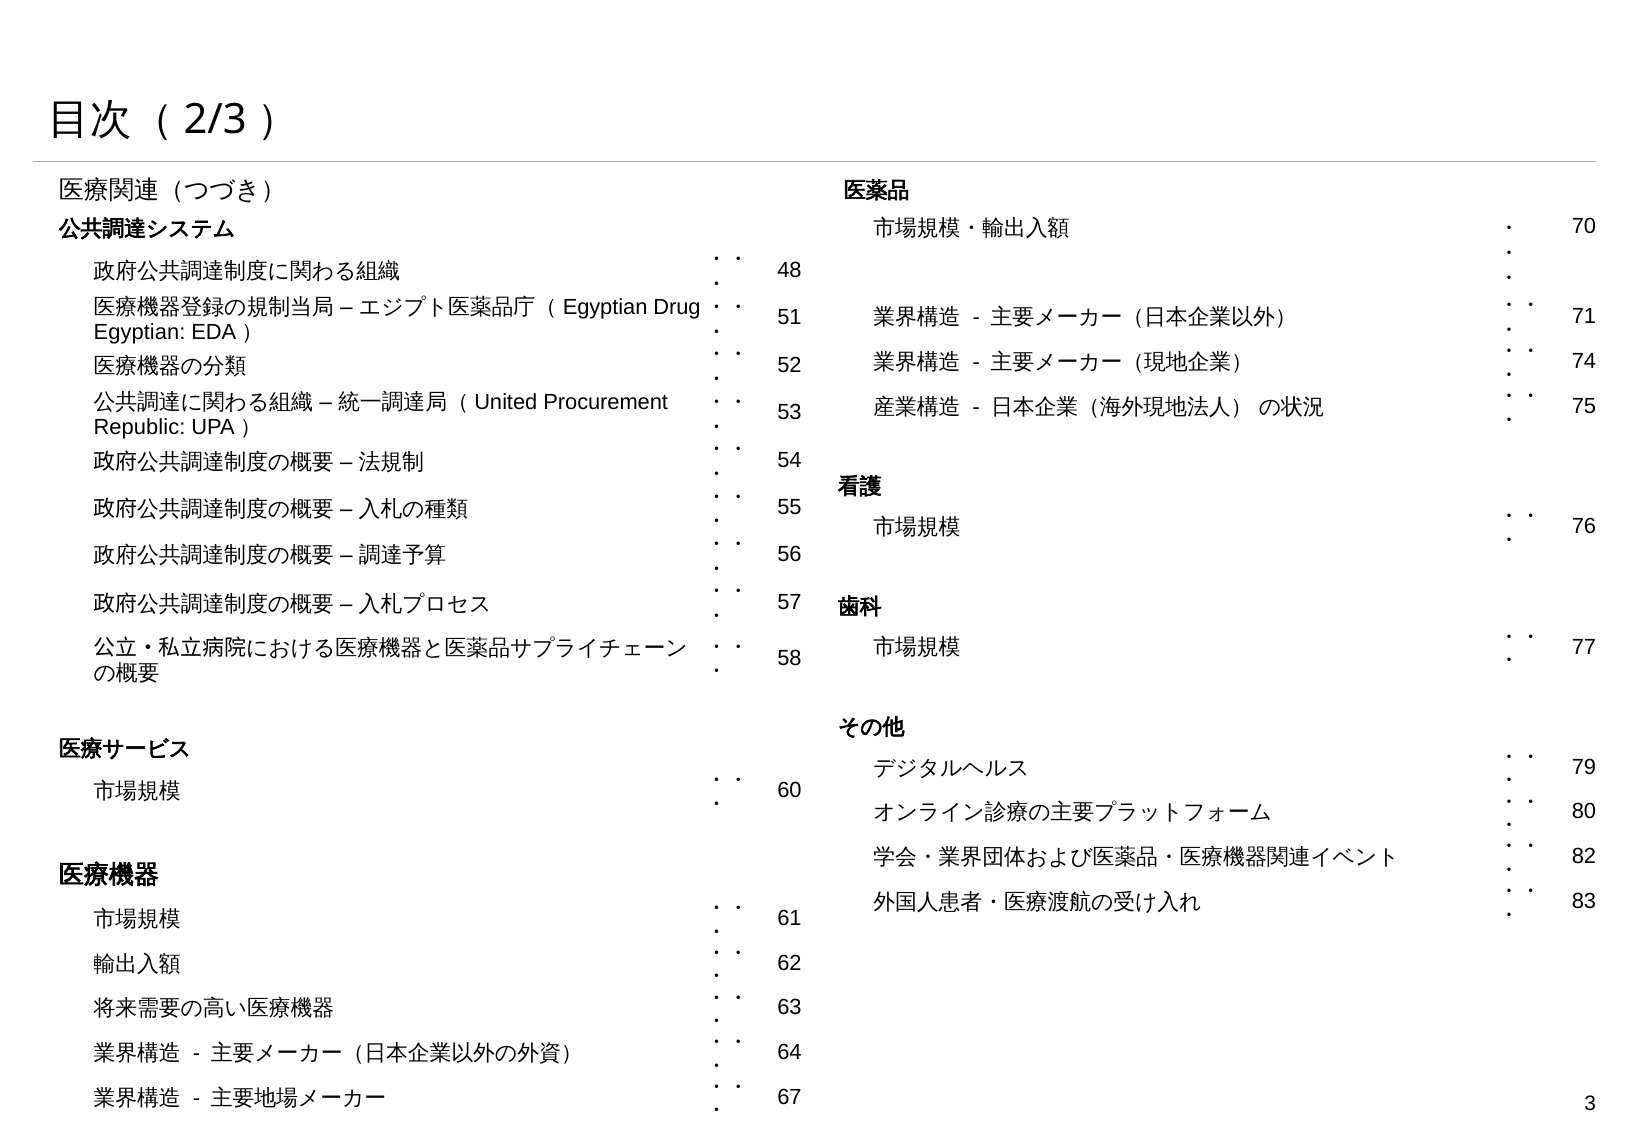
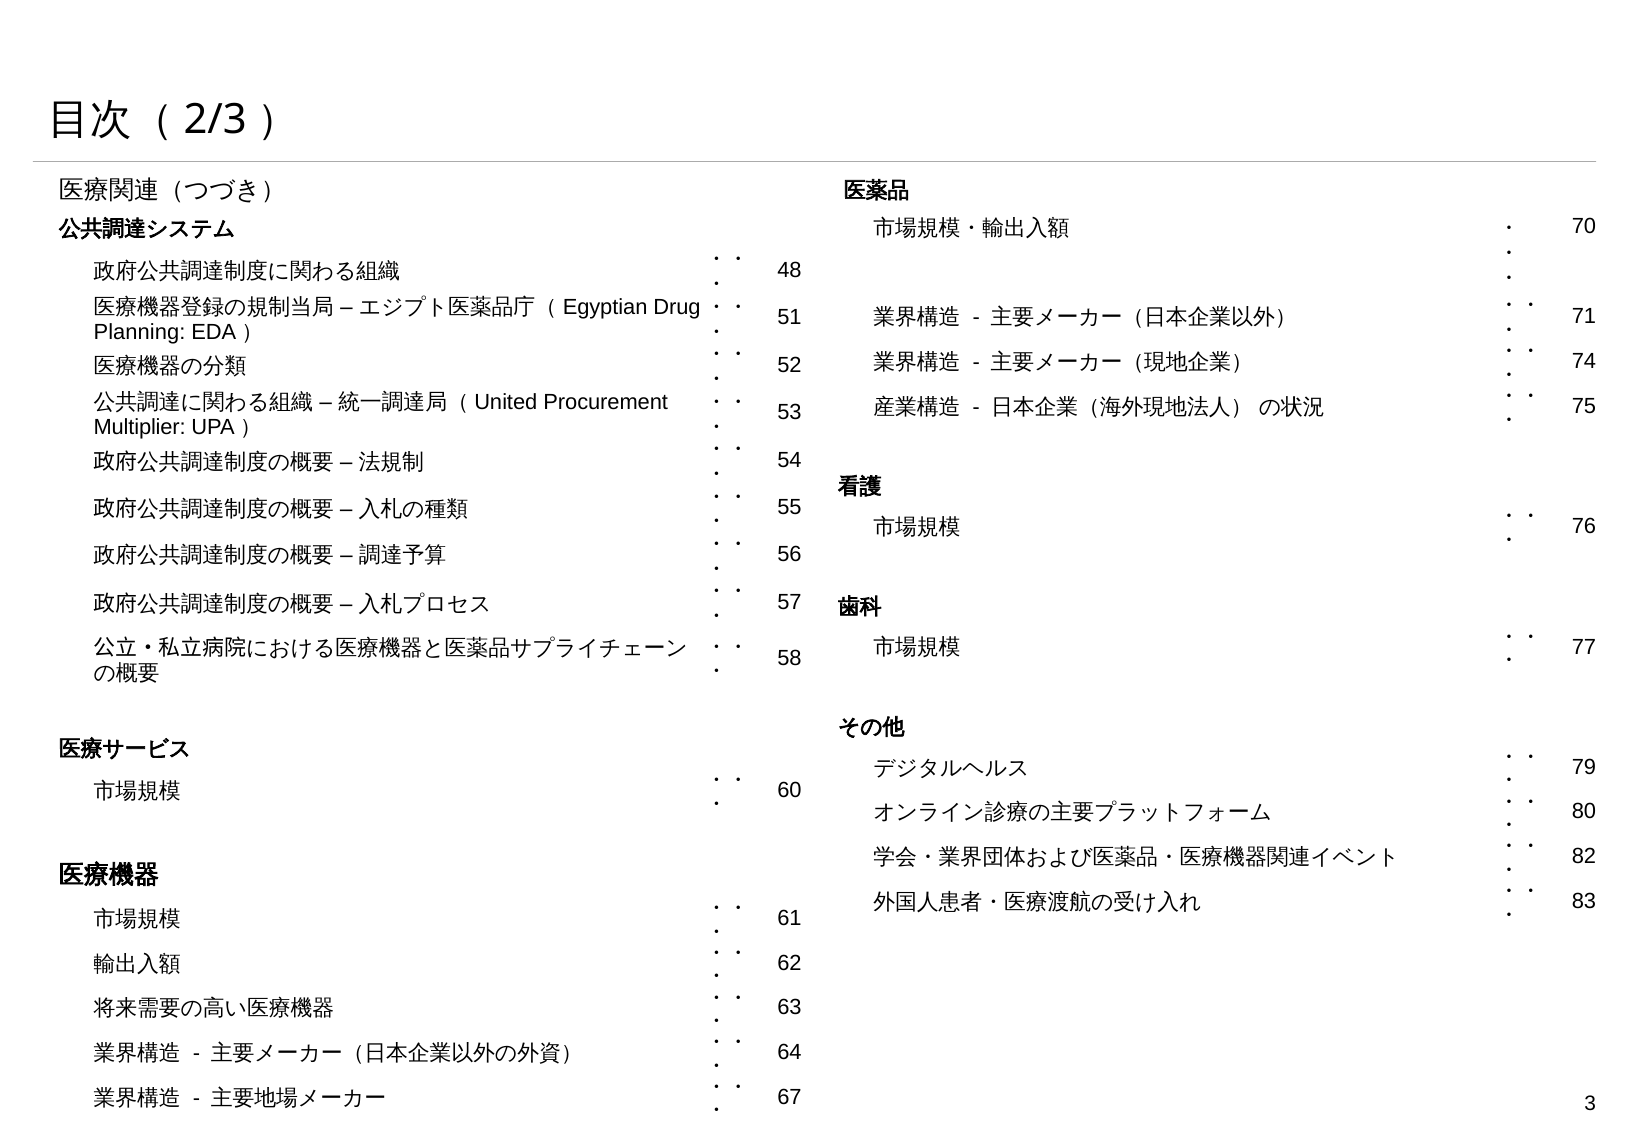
Egyptian at (140, 332): Egyptian -> Planning
Republic: Republic -> Multiplier
